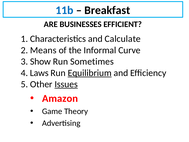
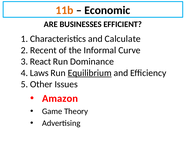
11b colour: blue -> orange
Breakfast: Breakfast -> Economic
Means: Means -> Recent
Show: Show -> React
Sometimes: Sometimes -> Dominance
Issues underline: present -> none
